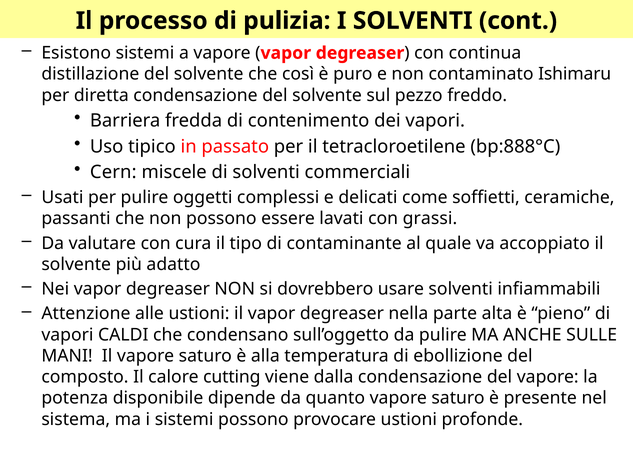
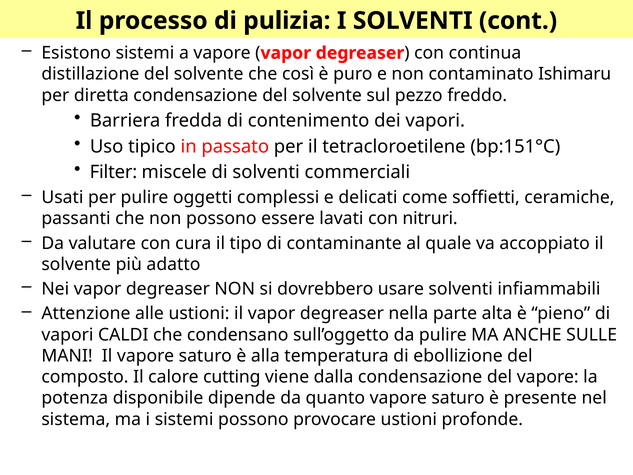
bp:888°C: bp:888°C -> bp:151°C
Cern: Cern -> Filter
grassi: grassi -> nitruri
